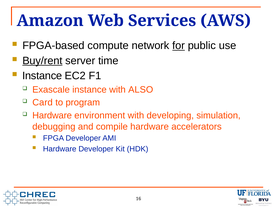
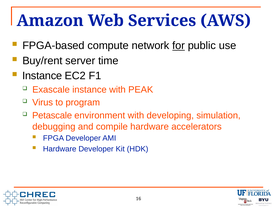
Buy/rent underline: present -> none
ALSO: ALSO -> PEAK
Card: Card -> Virus
Hardware at (52, 115): Hardware -> Petascale
